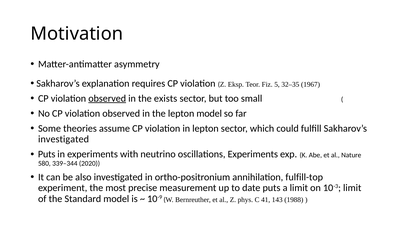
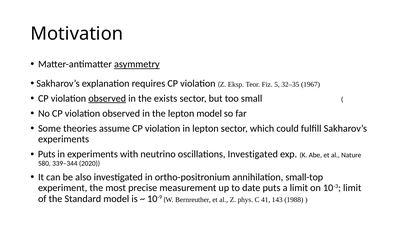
asymmetry underline: none -> present
investigated at (64, 139): investigated -> experiments
oscillations Experiments: Experiments -> Investigated
fulfill-top: fulfill-top -> small-top
